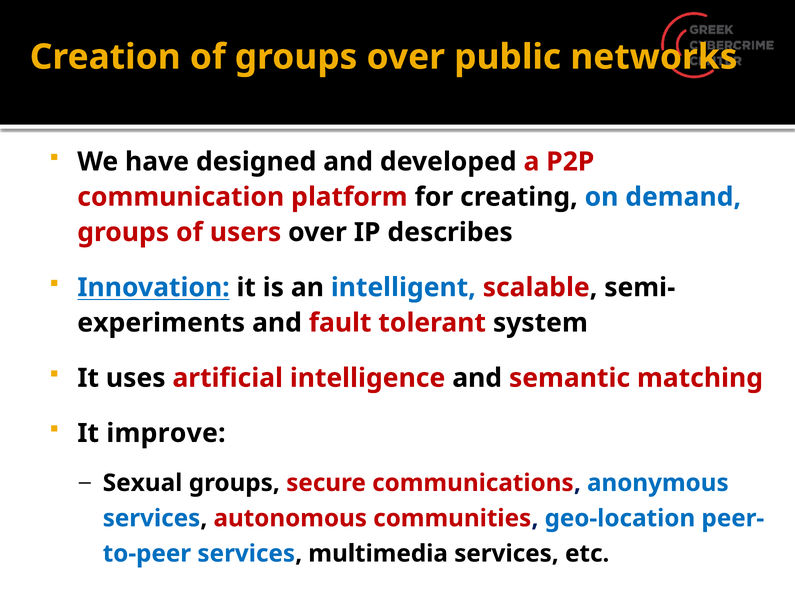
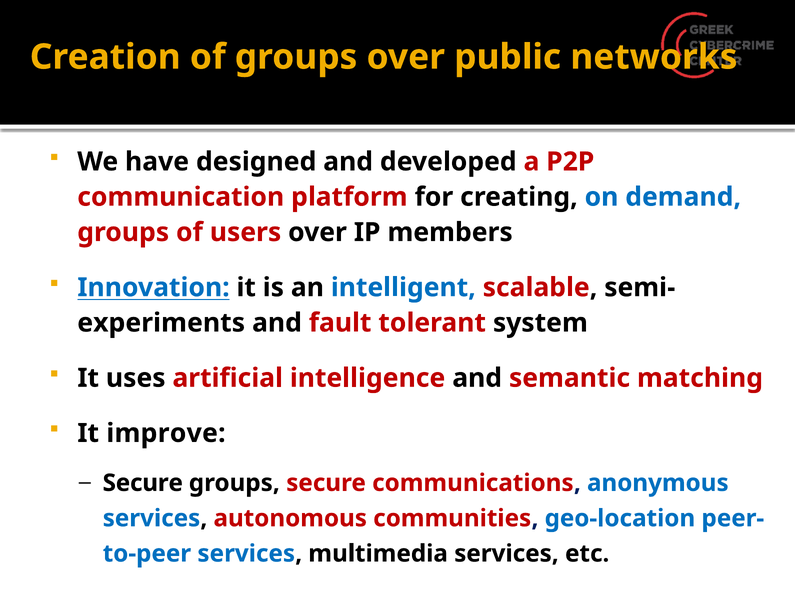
describes: describes -> members
Sexual at (143, 483): Sexual -> Secure
